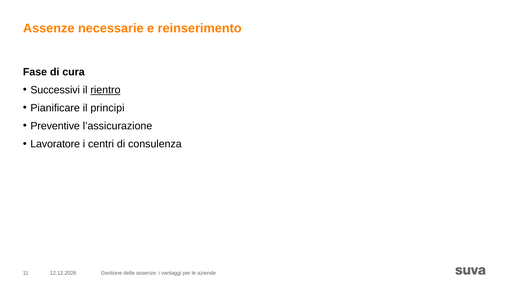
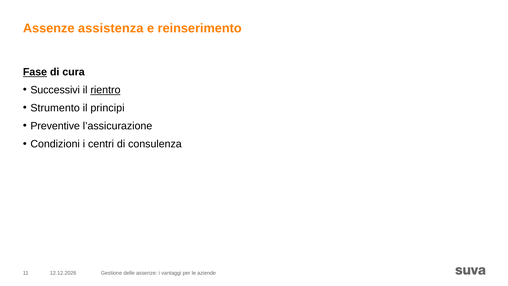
necessarie: necessarie -> assistenza
Fase underline: none -> present
Pianificare: Pianificare -> Strumento
Lavoratore: Lavoratore -> Condizioni
